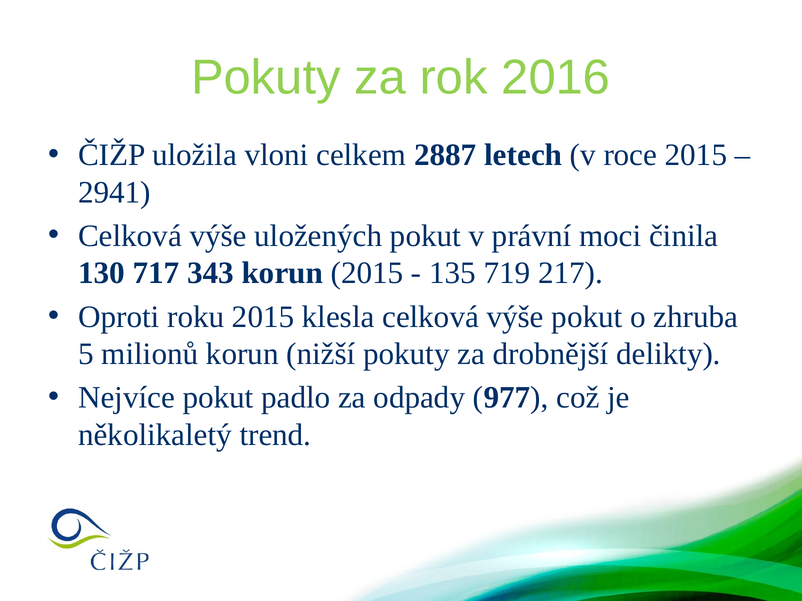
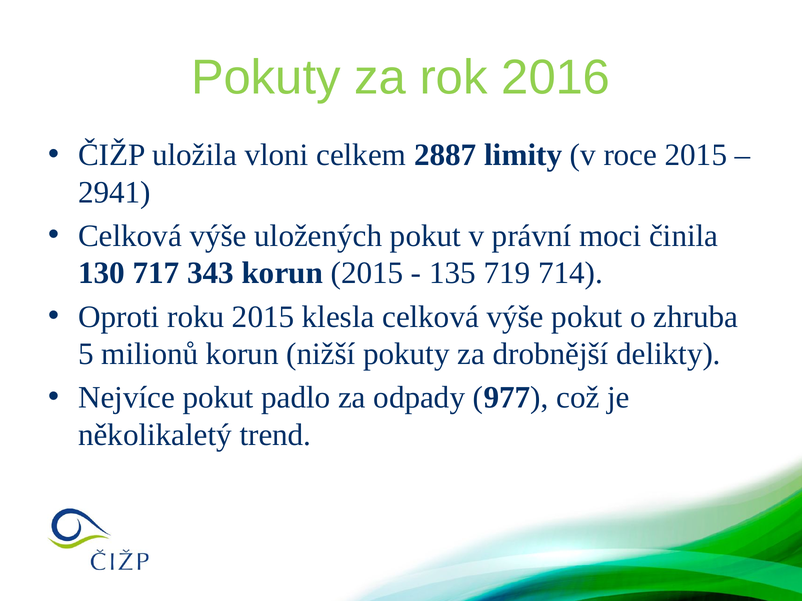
letech: letech -> limity
217: 217 -> 714
